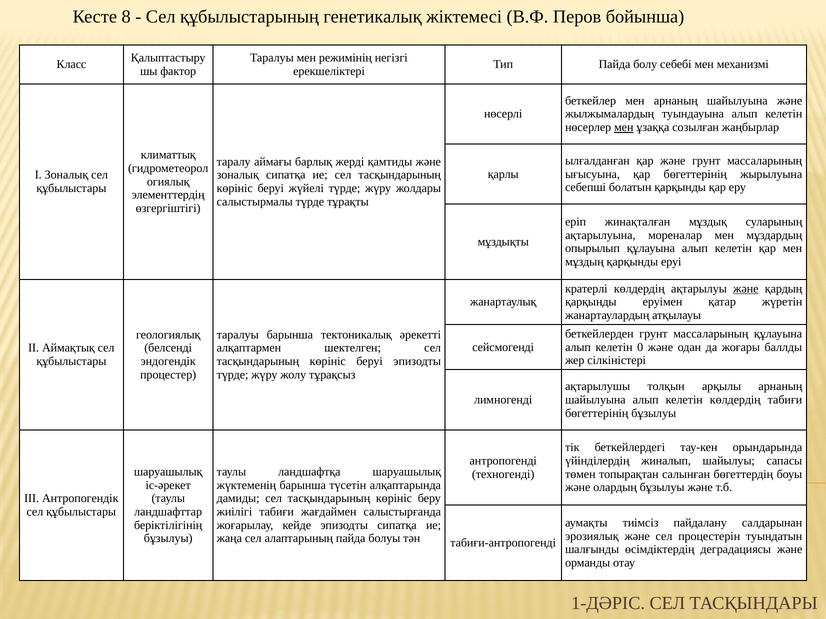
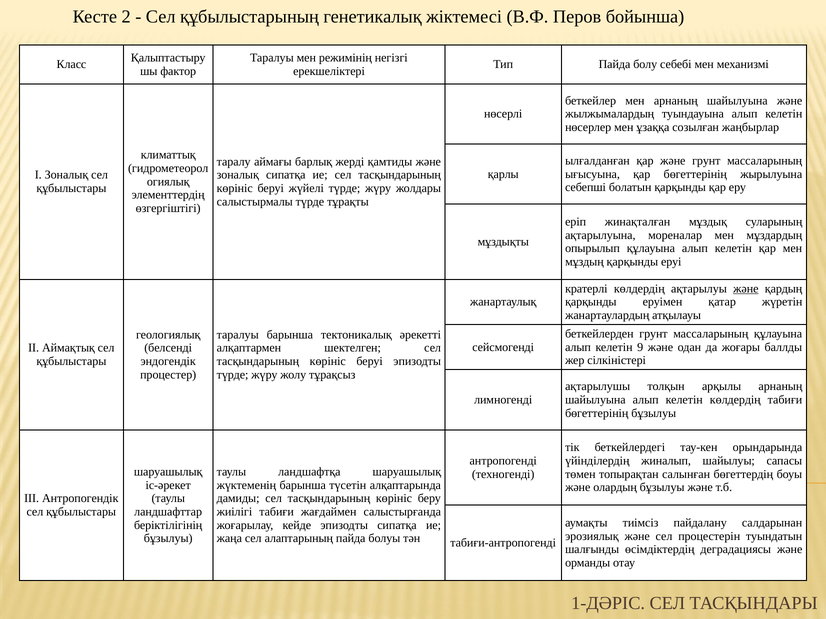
8: 8 -> 2
мен at (624, 127) underline: present -> none
0: 0 -> 9
